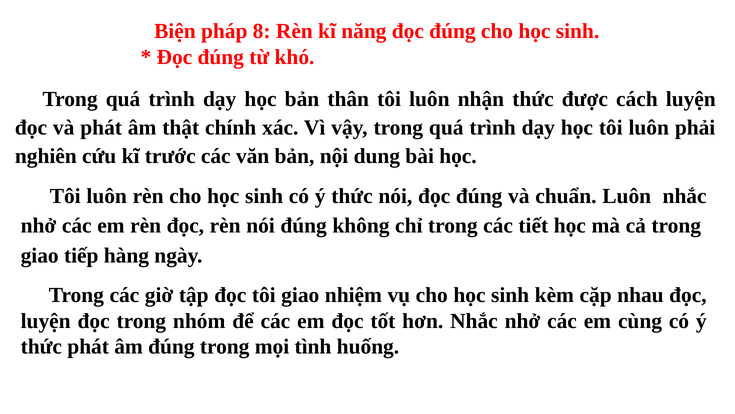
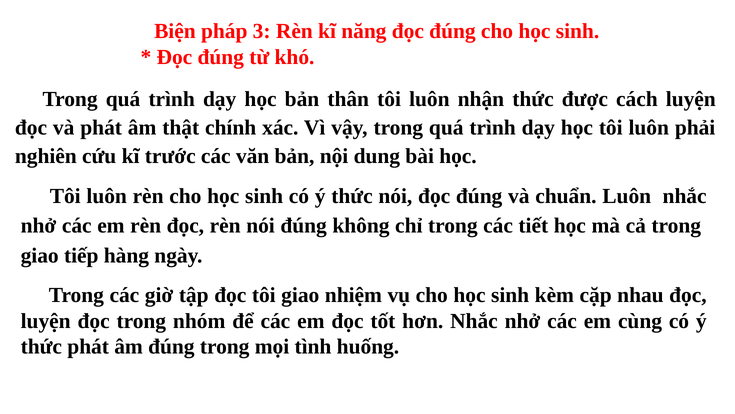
8: 8 -> 3
